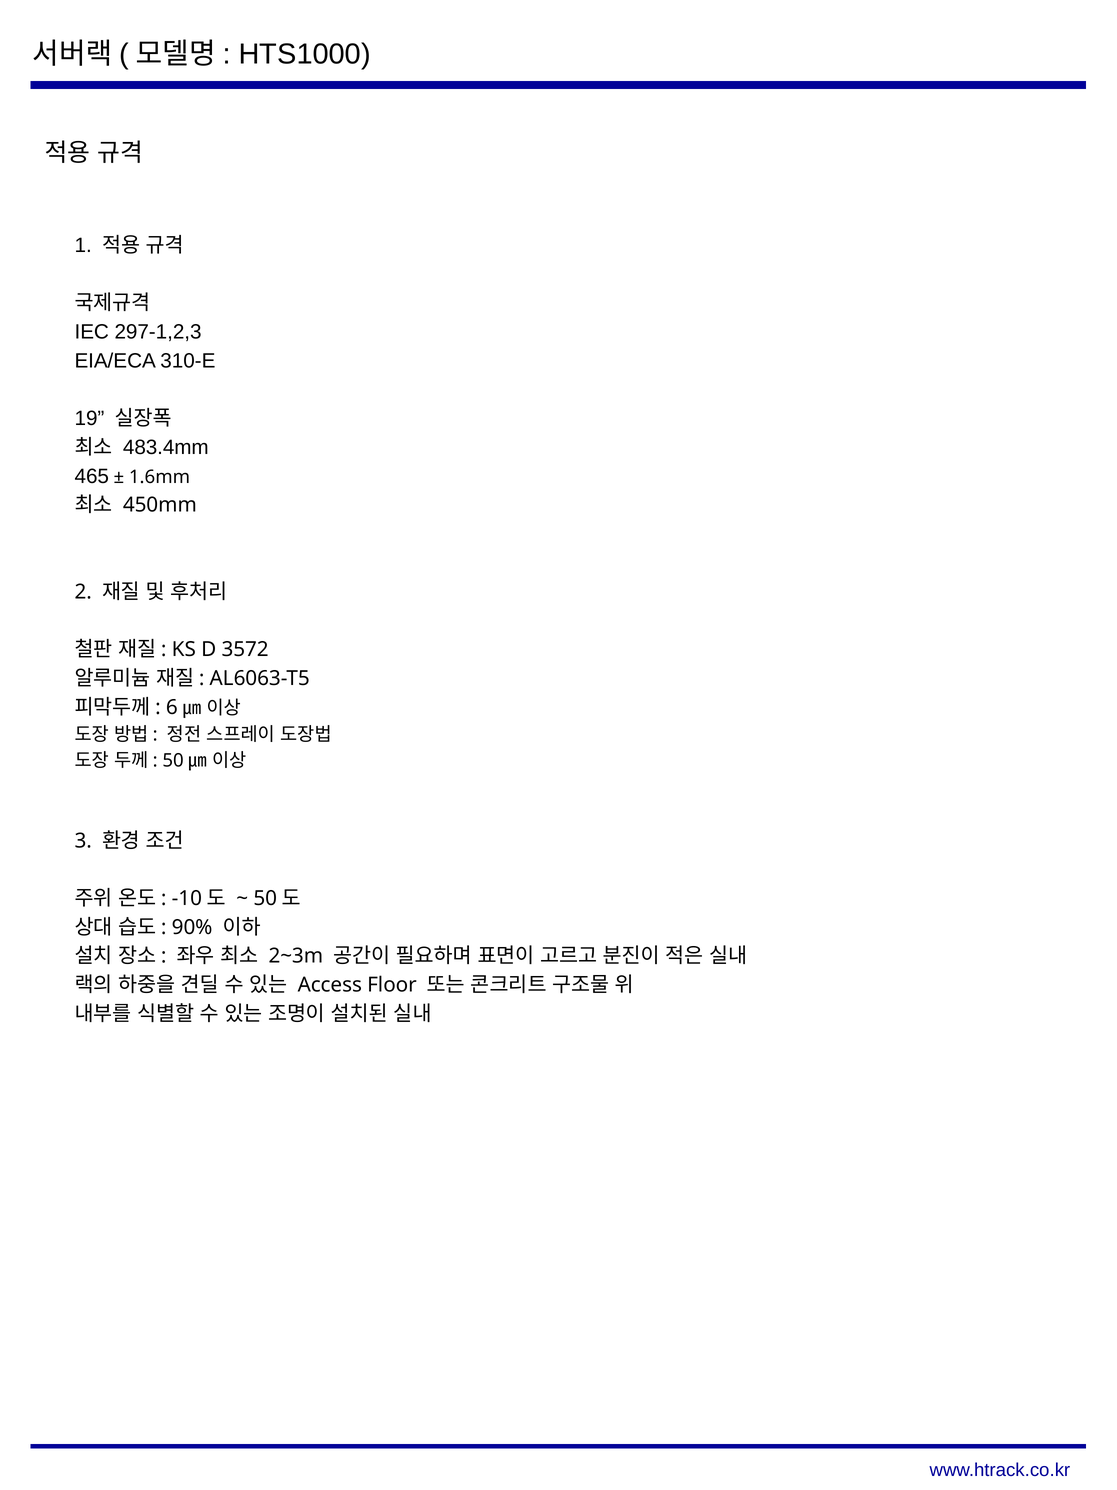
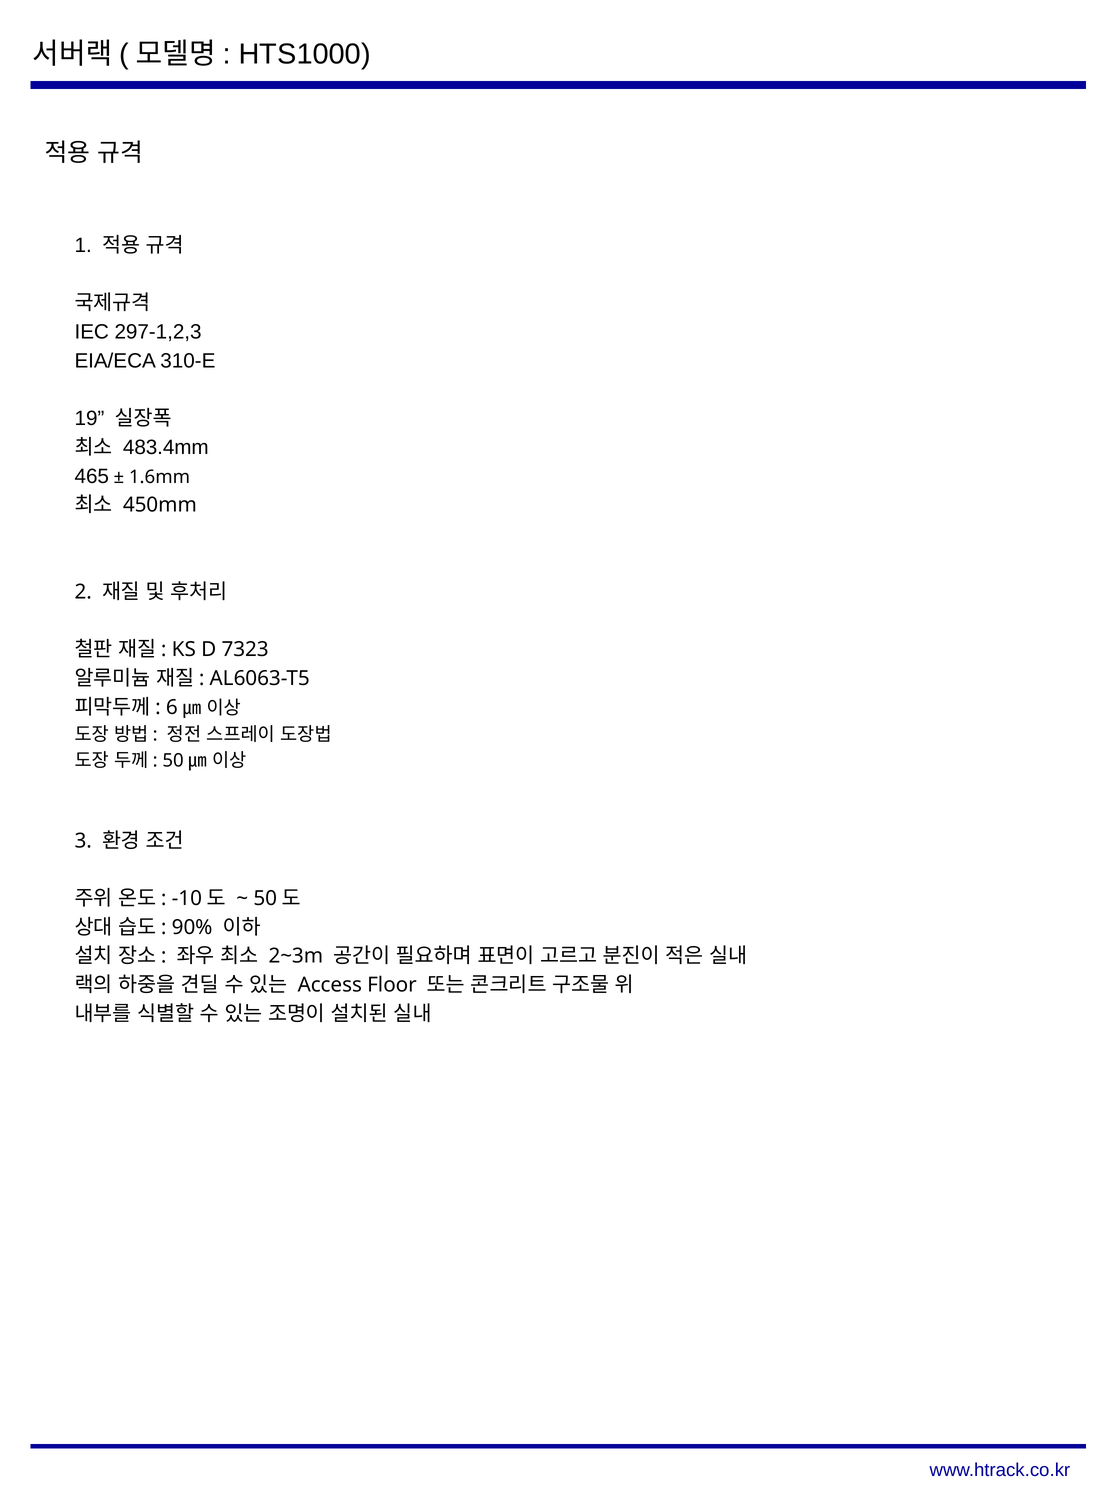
3572: 3572 -> 7323
